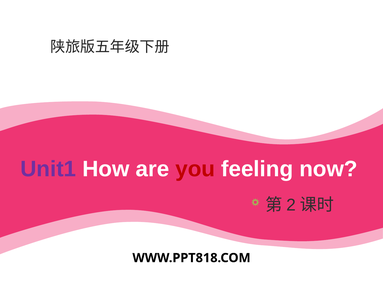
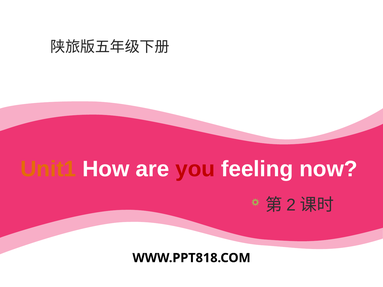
Unit1 colour: purple -> orange
